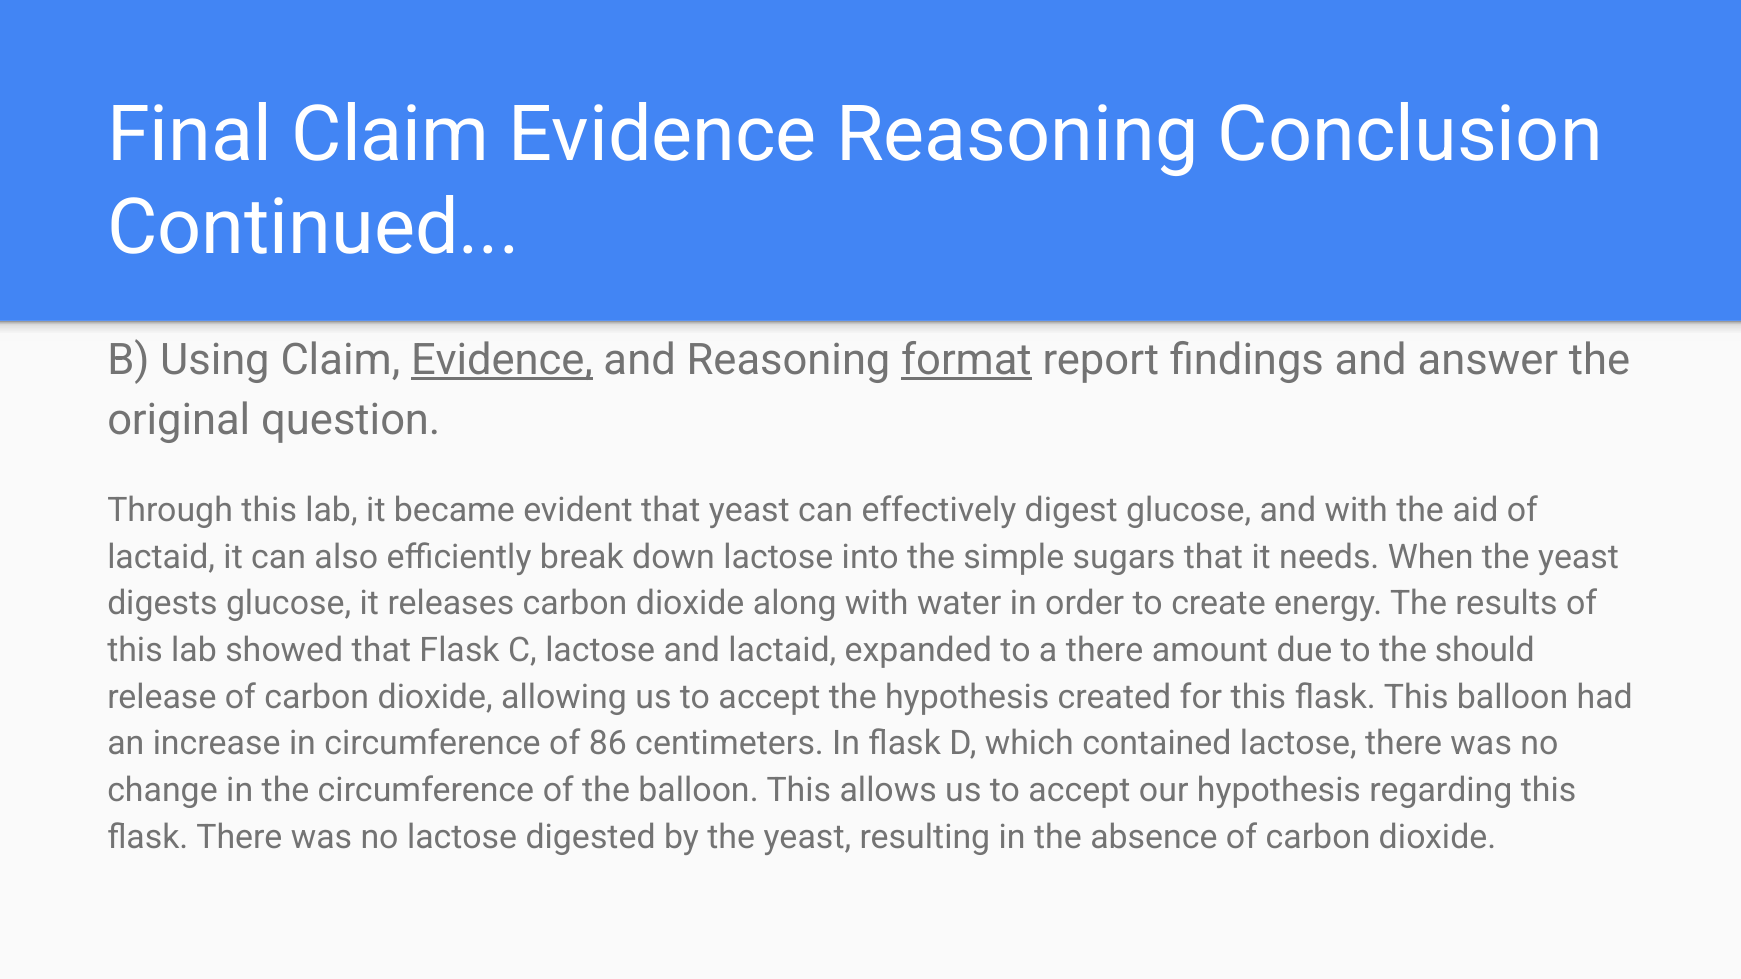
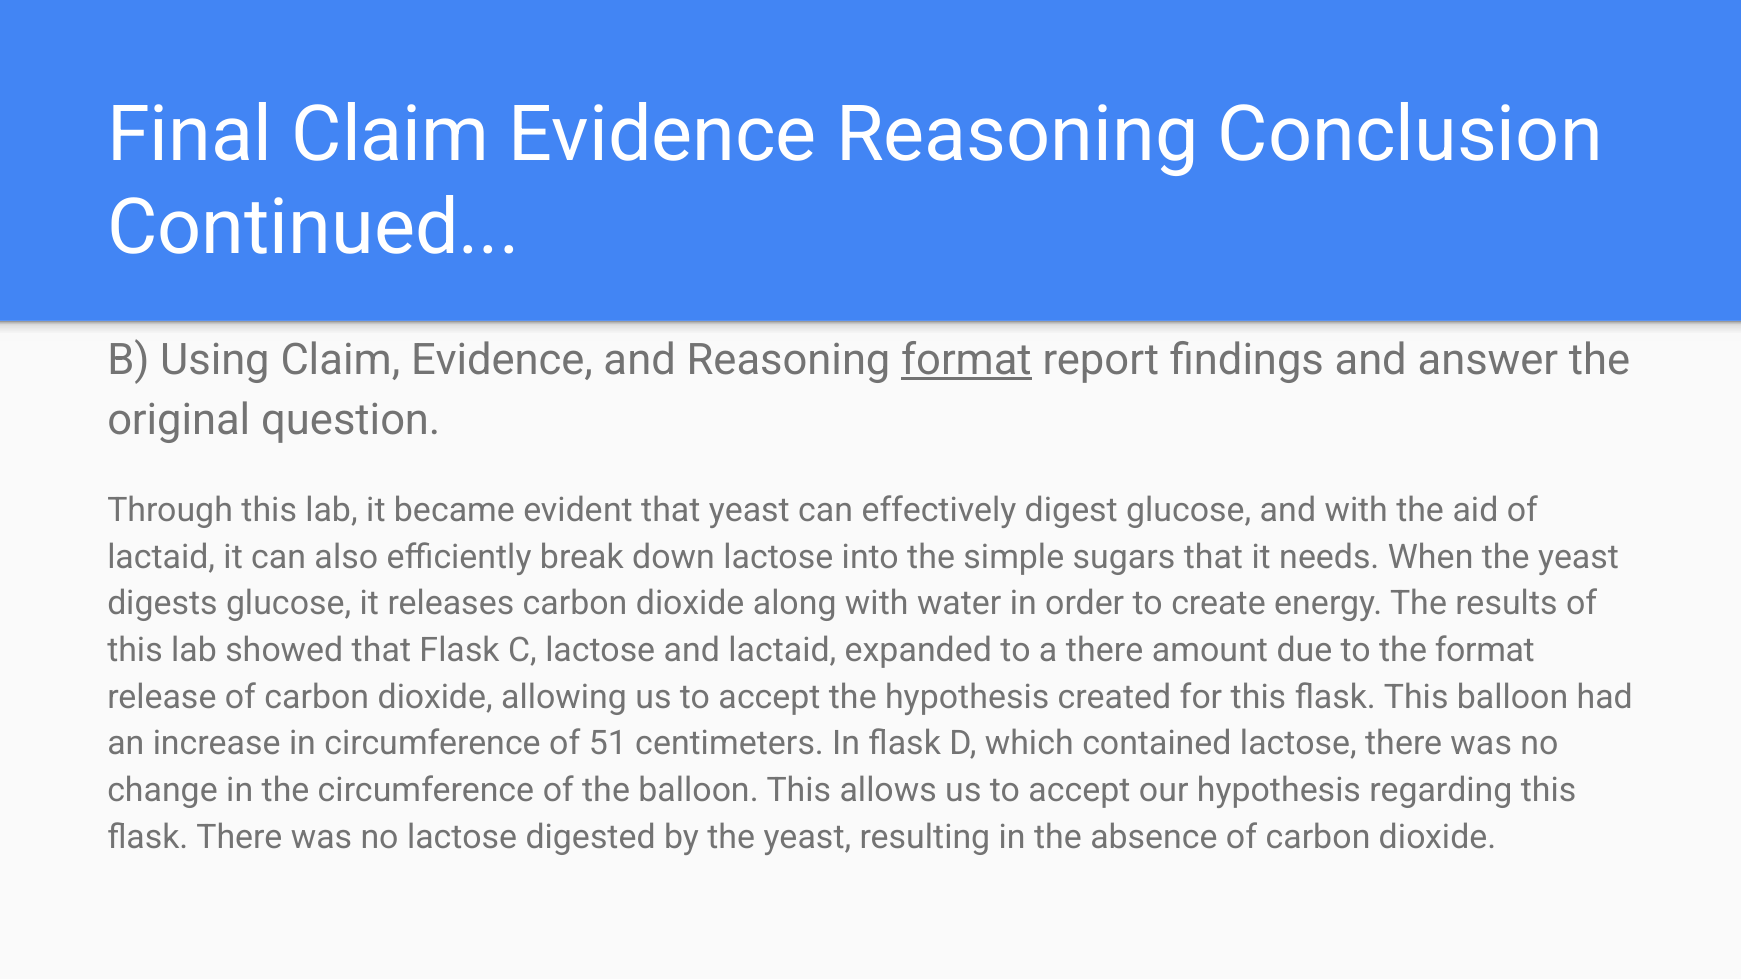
Evidence at (502, 360) underline: present -> none
the should: should -> format
86: 86 -> 51
